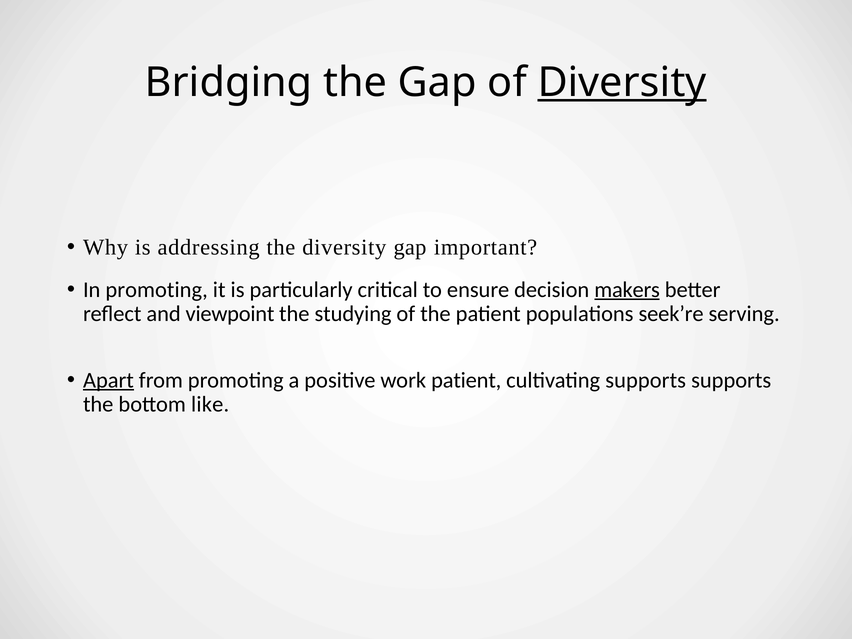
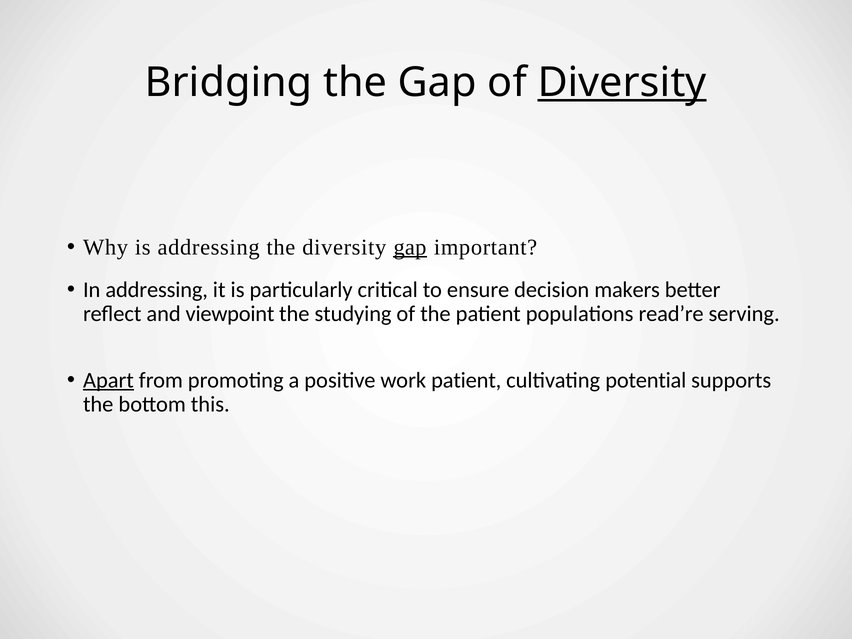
gap at (410, 247) underline: none -> present
In promoting: promoting -> addressing
makers underline: present -> none
seek’re: seek’re -> read’re
cultivating supports: supports -> potential
like: like -> this
